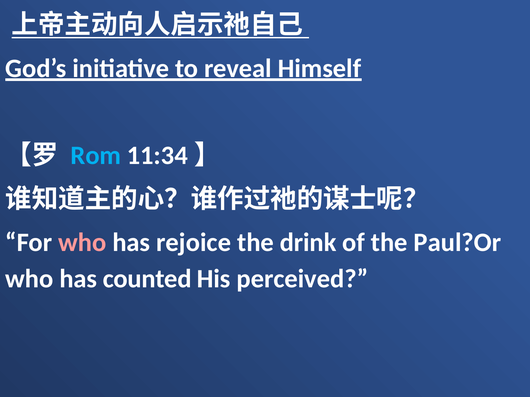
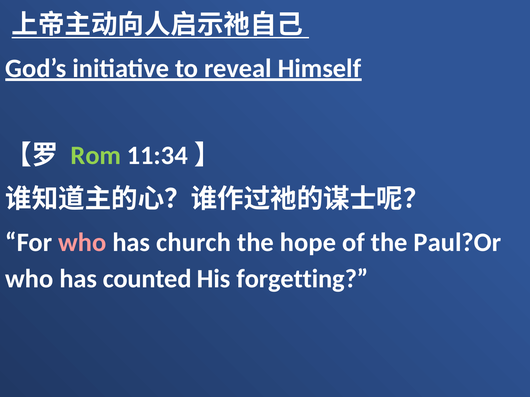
Rom colour: light blue -> light green
rejoice: rejoice -> church
drink: drink -> hope
perceived: perceived -> forgetting
